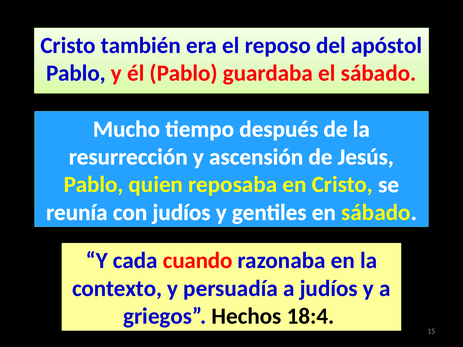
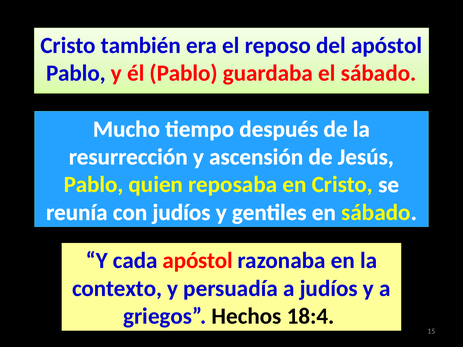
cada cuando: cuando -> apóstol
